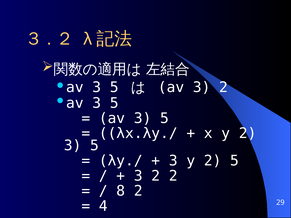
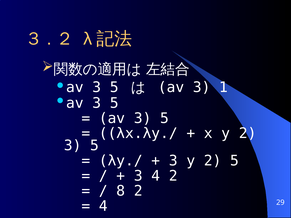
av 3 2: 2 -> 1
2 at (156, 176): 2 -> 4
